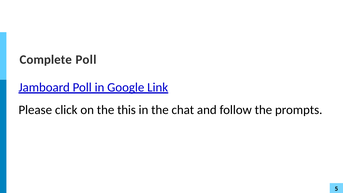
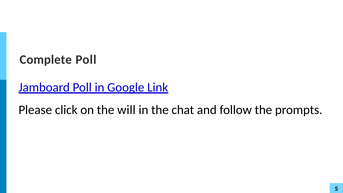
this: this -> will
